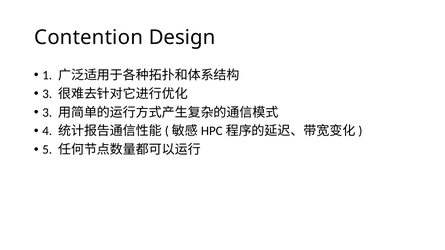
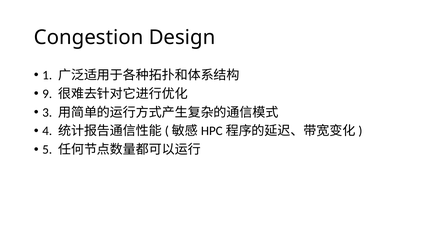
Contention: Contention -> Congestion
3 at (47, 94): 3 -> 9
